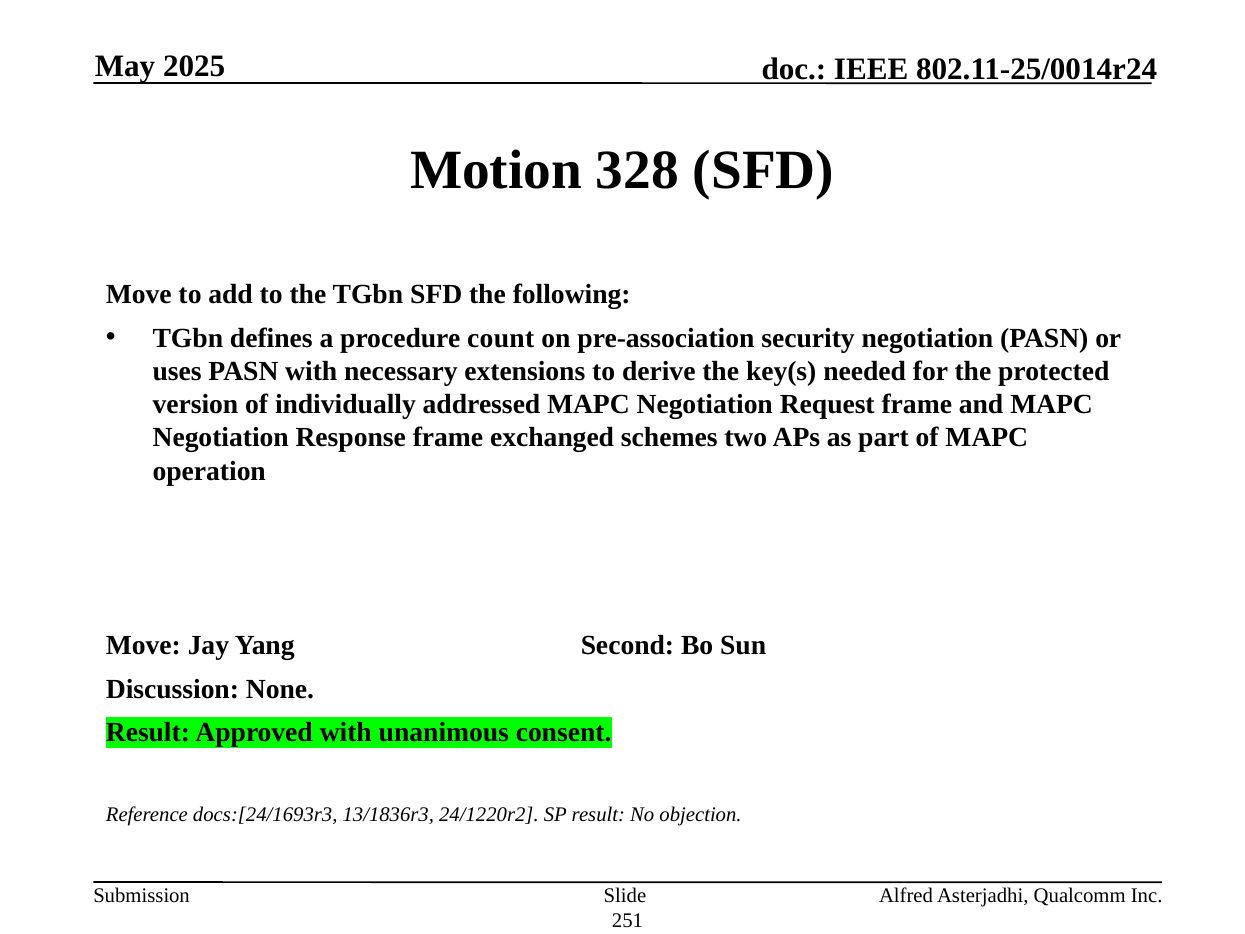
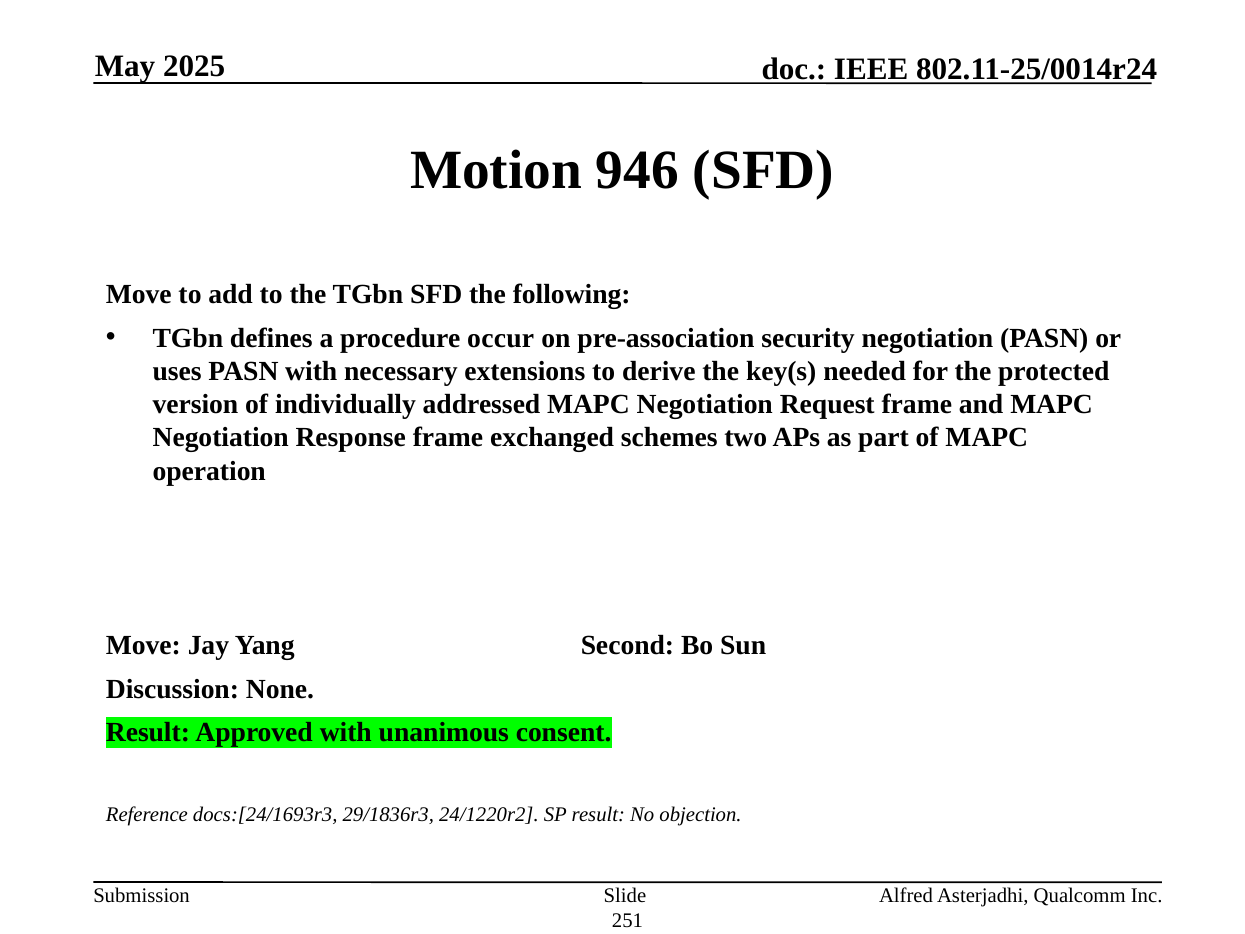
328: 328 -> 946
count: count -> occur
13/1836r3: 13/1836r3 -> 29/1836r3
